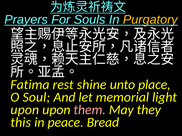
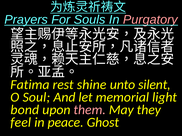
Purgatory colour: yellow -> pink
place: place -> silent
upon at (25, 110): upon -> bond
this: this -> feel
Bread: Bread -> Ghost
